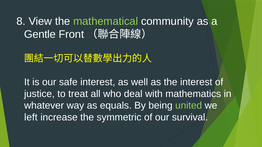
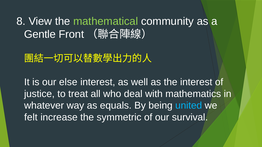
safe: safe -> else
united colour: light green -> light blue
left: left -> felt
